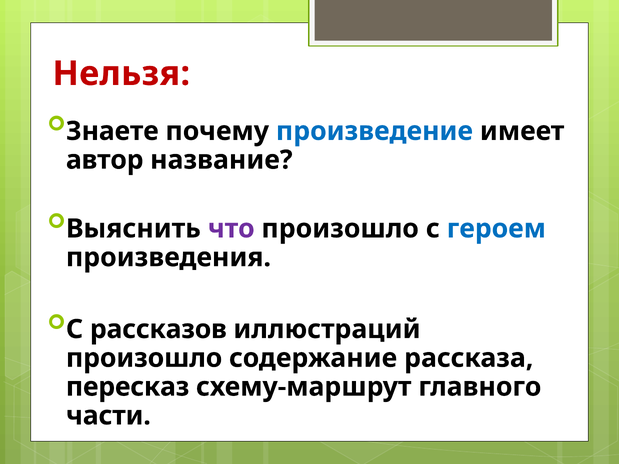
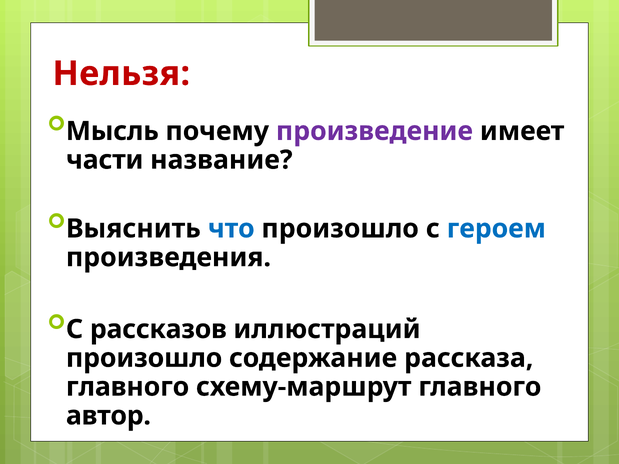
Знаете: Знаете -> Мысль
произведение colour: blue -> purple
автор: автор -> части
что colour: purple -> blue
пересказ at (128, 387): пересказ -> главного
части: части -> автор
